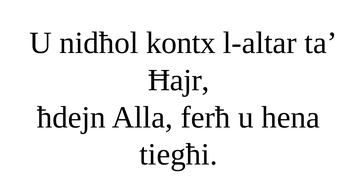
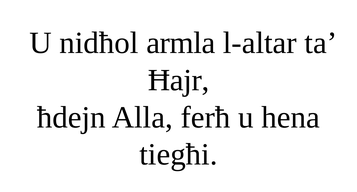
kontx: kontx -> armla
